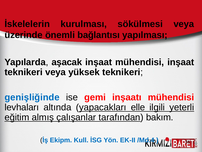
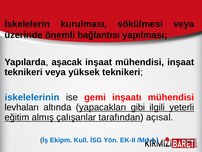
genişliğinde: genişliğinde -> iskelelerinin
elle: elle -> gibi
bakım: bakım -> açısal
